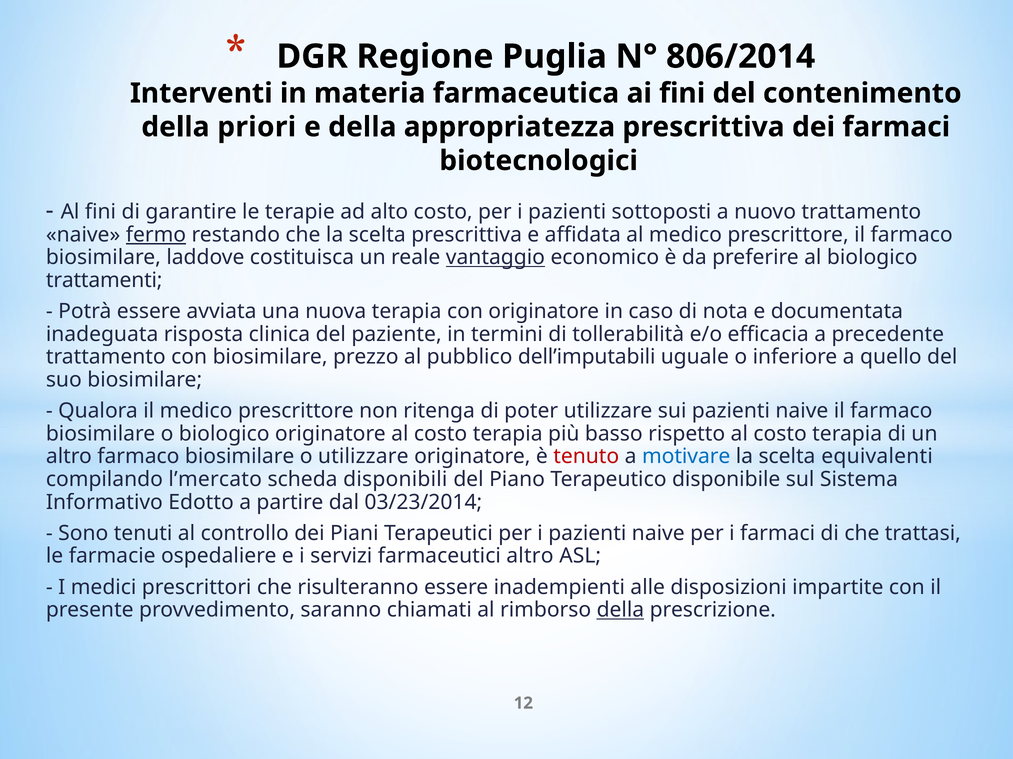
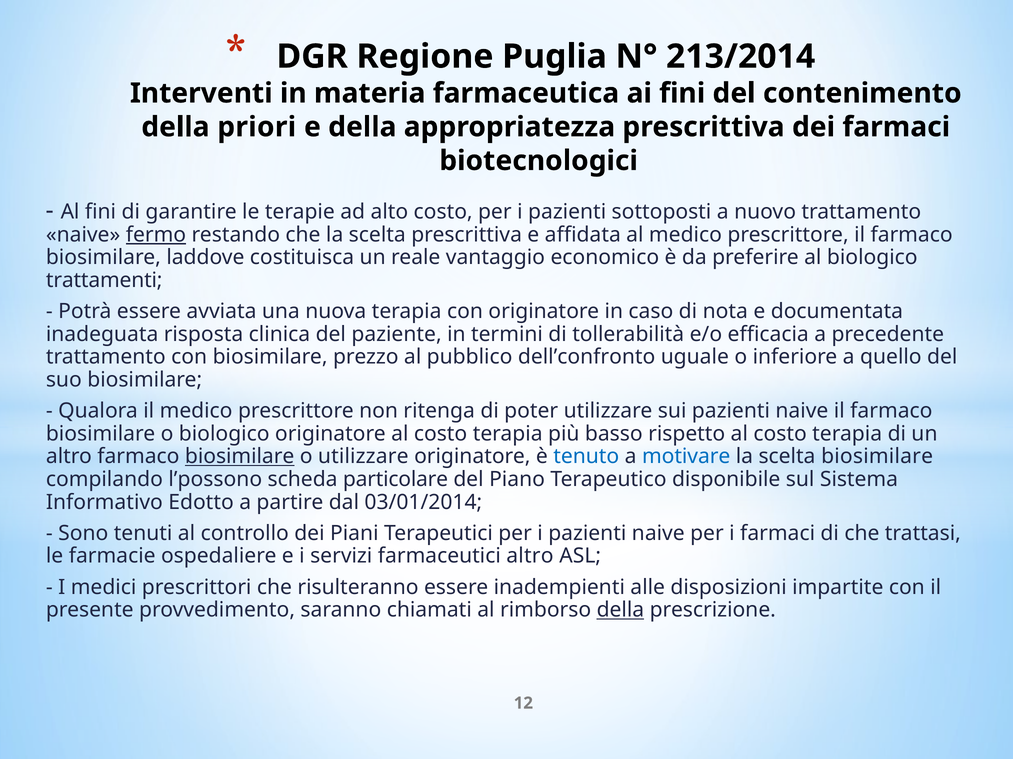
806/2014: 806/2014 -> 213/2014
vantaggio underline: present -> none
dell’imputabili: dell’imputabili -> dell’confronto
biosimilare at (240, 457) underline: none -> present
tenuto colour: red -> blue
scelta equivalenti: equivalenti -> biosimilare
l’mercato: l’mercato -> l’possono
disponibili: disponibili -> particolare
03/23/2014: 03/23/2014 -> 03/01/2014
